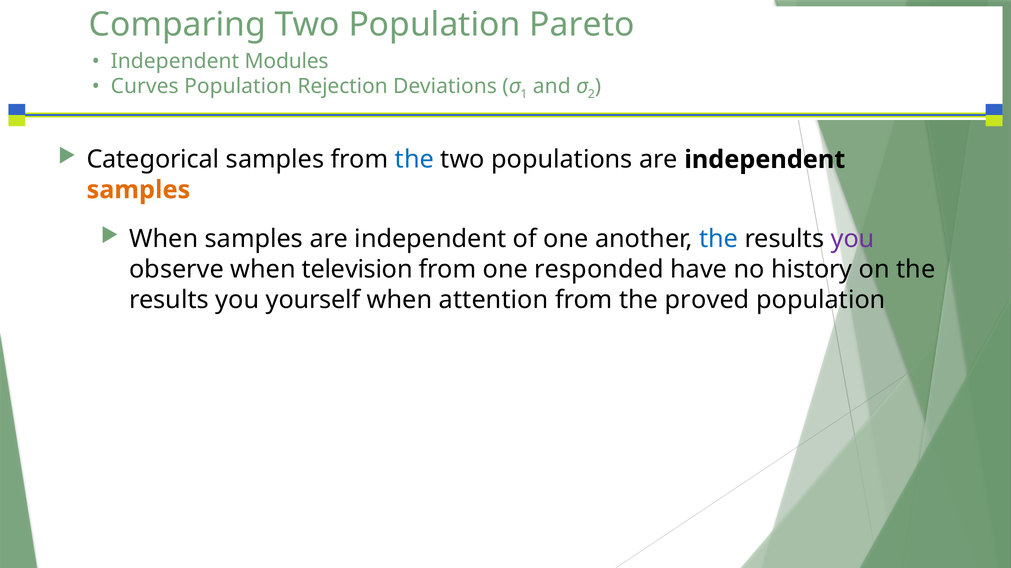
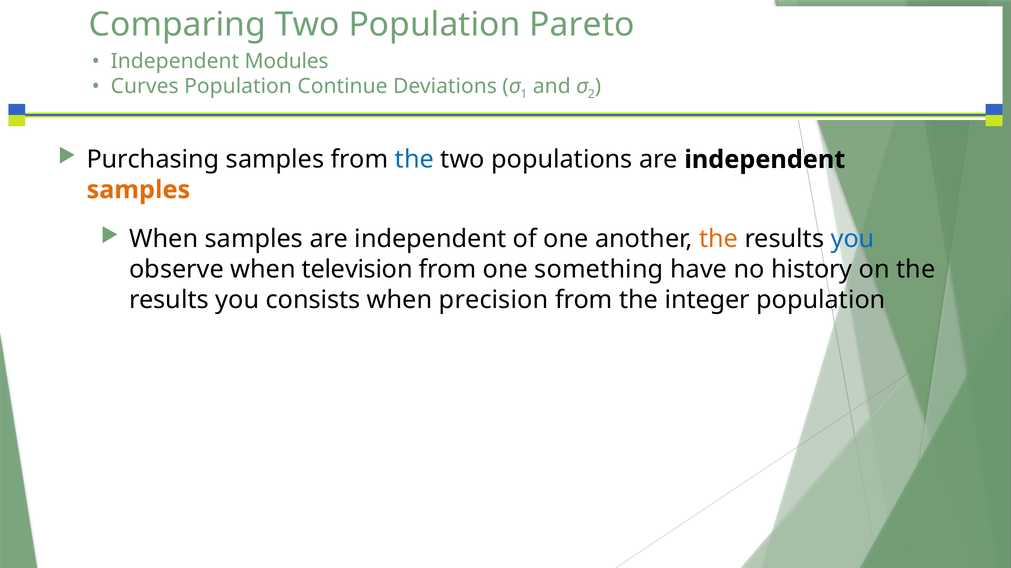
Rejection: Rejection -> Continue
Categorical: Categorical -> Purchasing
the at (719, 239) colour: blue -> orange
you at (853, 239) colour: purple -> blue
responded: responded -> something
yourself: yourself -> consists
attention: attention -> precision
proved: proved -> integer
